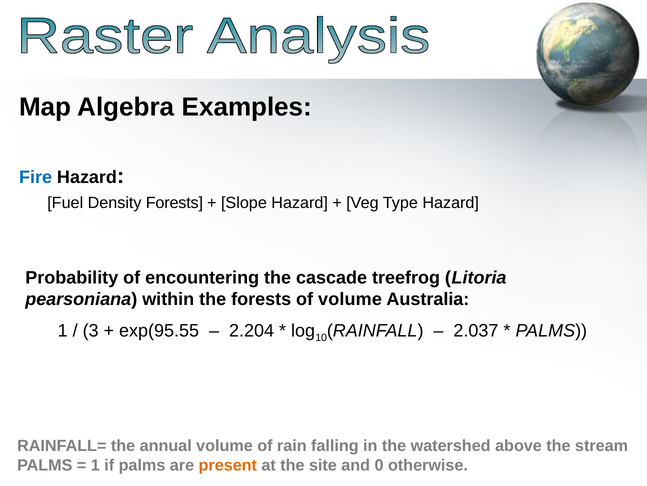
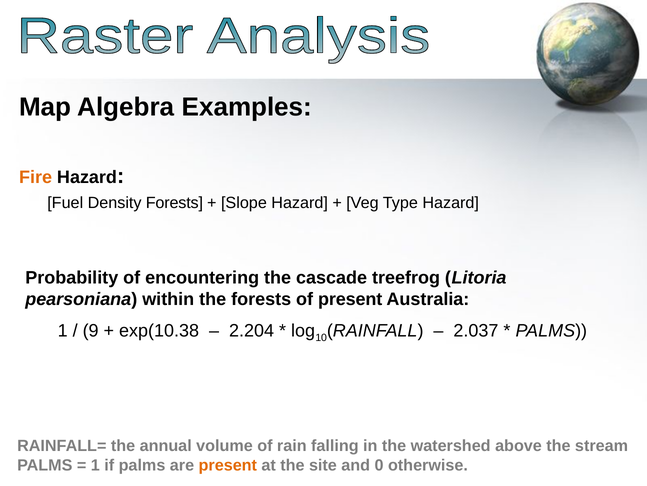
Fire colour: blue -> orange
of volume: volume -> present
3: 3 -> 9
exp(95.55: exp(95.55 -> exp(10.38
